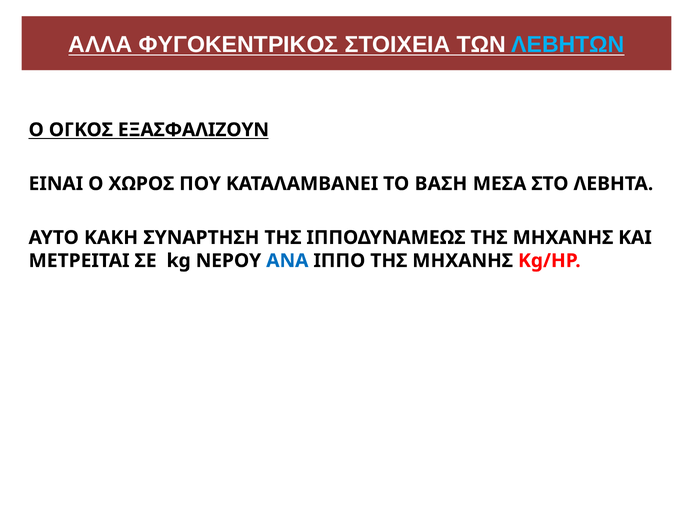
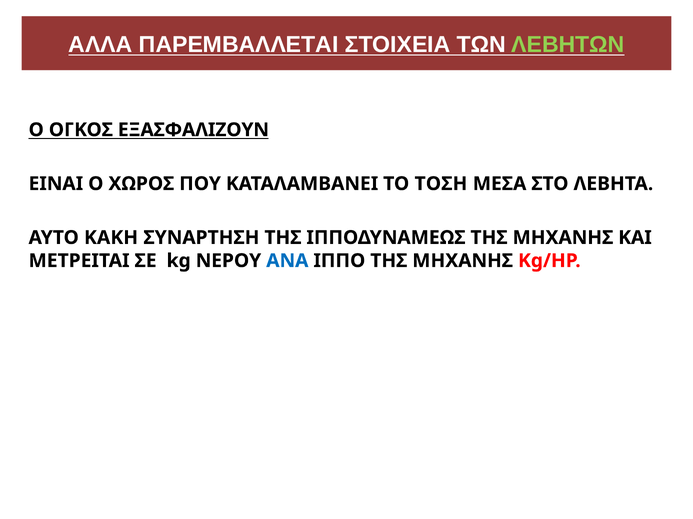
ΦΥΓΟΚΕΝΤΡΙΚΟΣ: ΦΥΓΟΚΕΝΤΡΙΚΟΣ -> ΠΑΡΕΜΒΑΛΛΕΤΑΙ
ΛΕΒΗΤΩΝ colour: light blue -> light green
ΒΑΣΗ: ΒΑΣΗ -> ΤΟΣΗ
